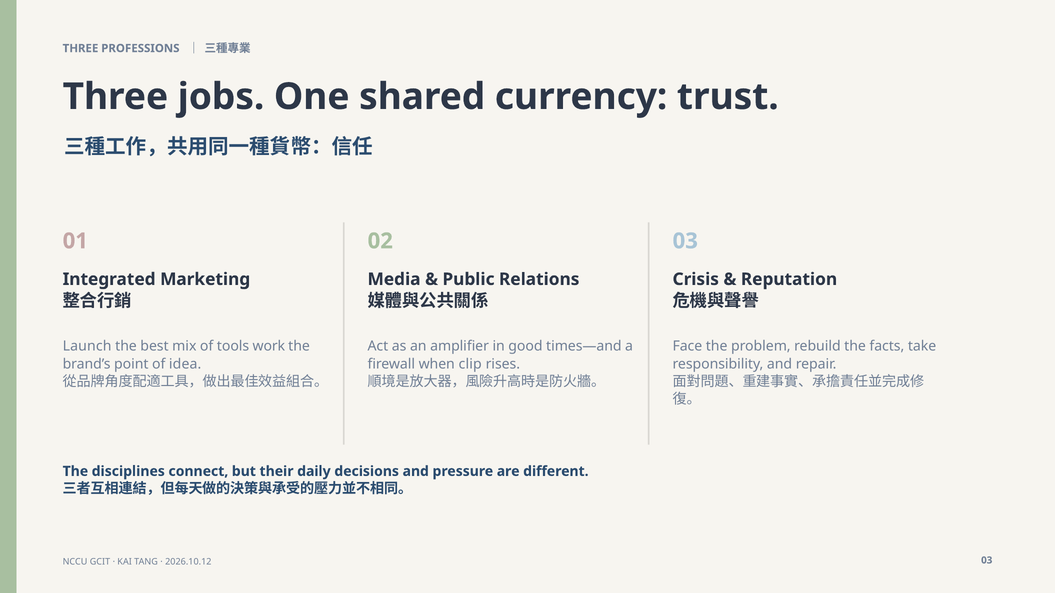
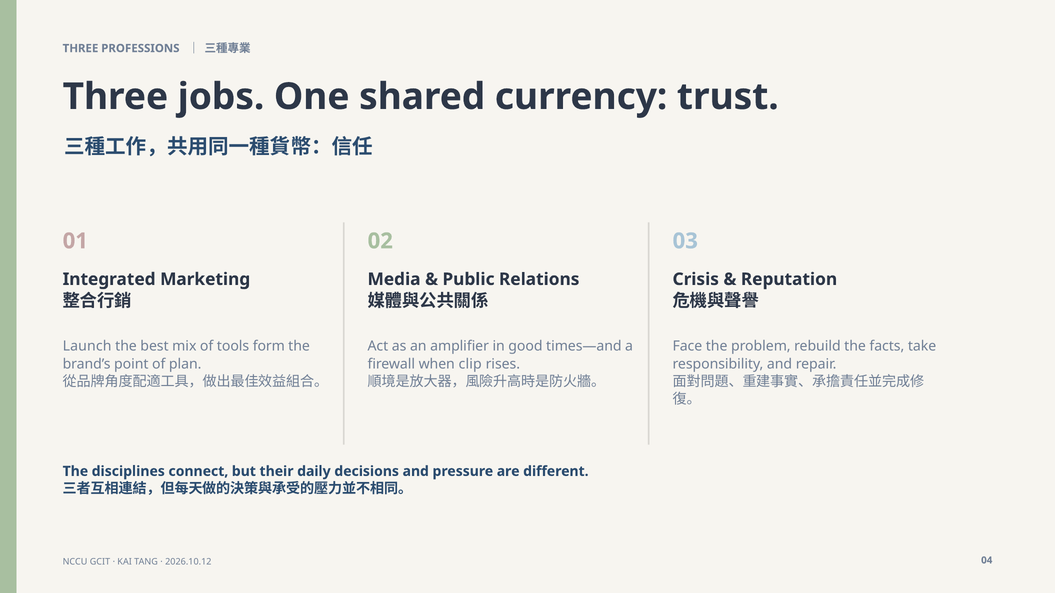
work: work -> form
idea: idea -> plan
2026.10.12 03: 03 -> 04
